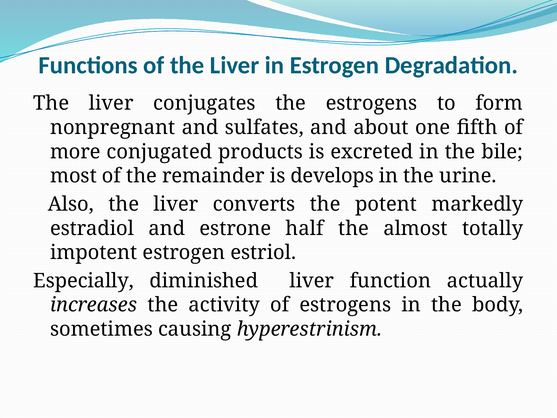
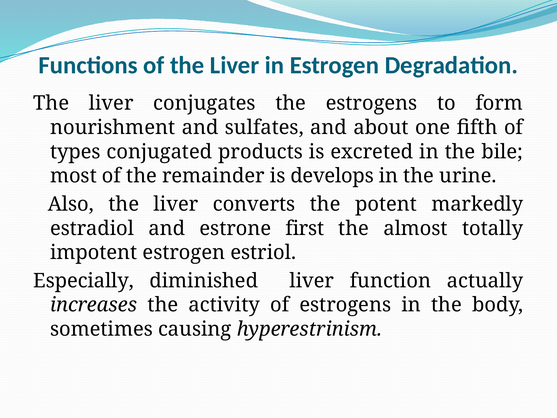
nonpregnant: nonpregnant -> nourishment
more: more -> types
half: half -> first
